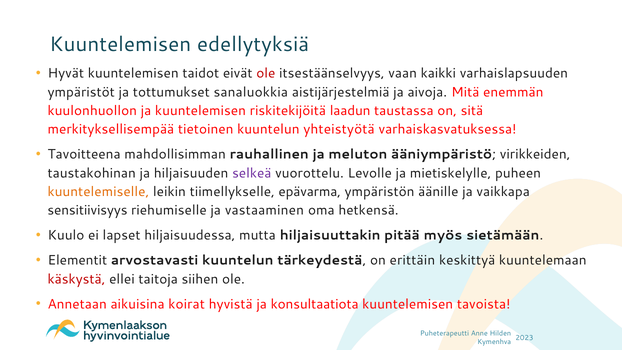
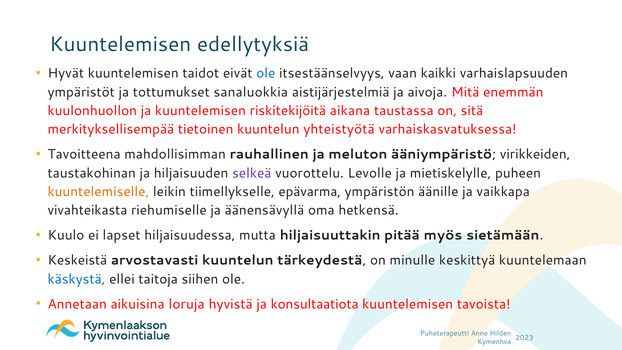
ole at (266, 73) colour: red -> blue
laadun: laadun -> aikana
sensitiivisyys: sensitiivisyys -> vivahteikasta
vastaaminen: vastaaminen -> äänensävyllä
Elementit: Elementit -> Keskeistä
erittäin: erittäin -> minulle
käskystä colour: red -> blue
koirat: koirat -> loruja
